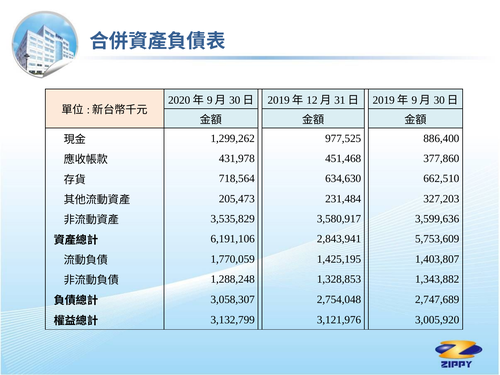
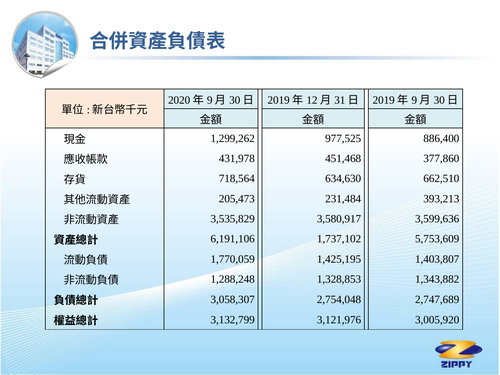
327,203: 327,203 -> 393,213
2,843,941: 2,843,941 -> 1,737,102
